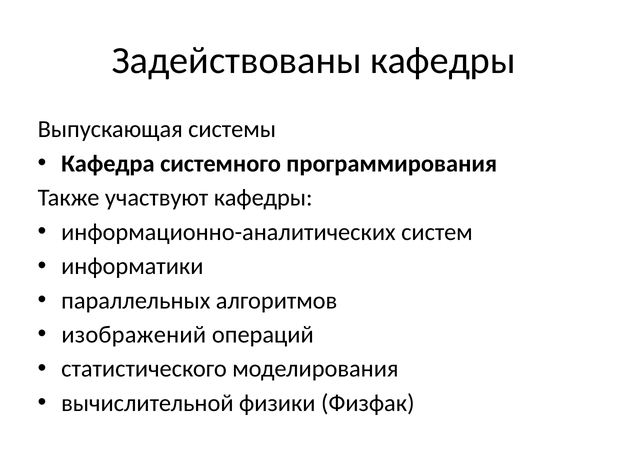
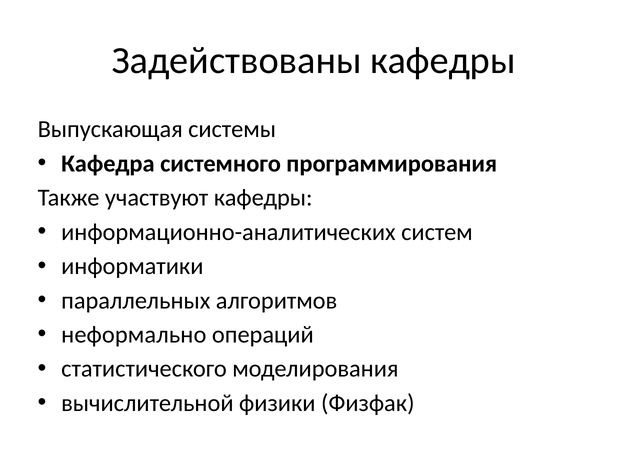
изображений: изображений -> неформально
